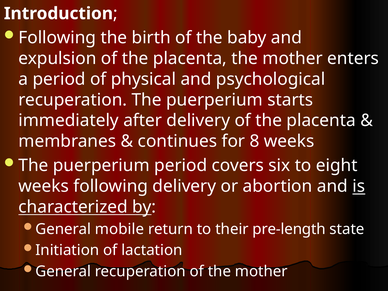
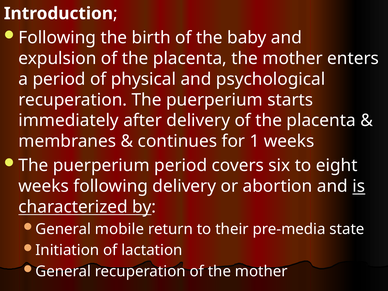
8: 8 -> 1
pre-length: pre-length -> pre-media
